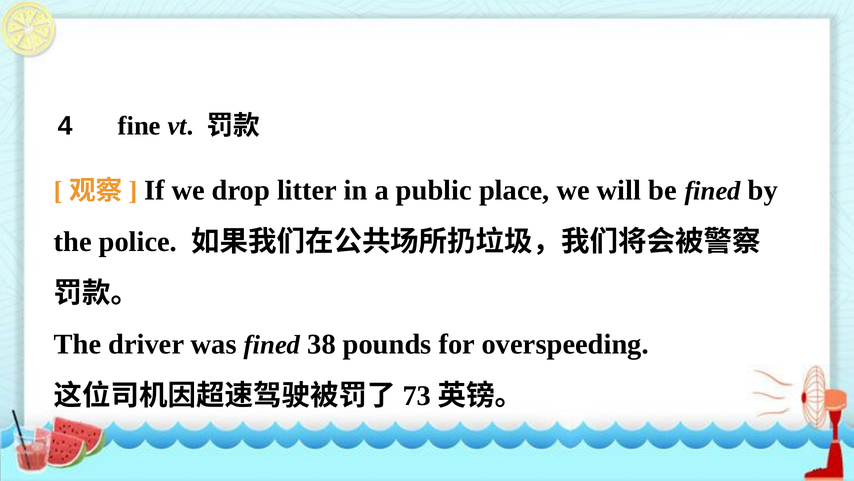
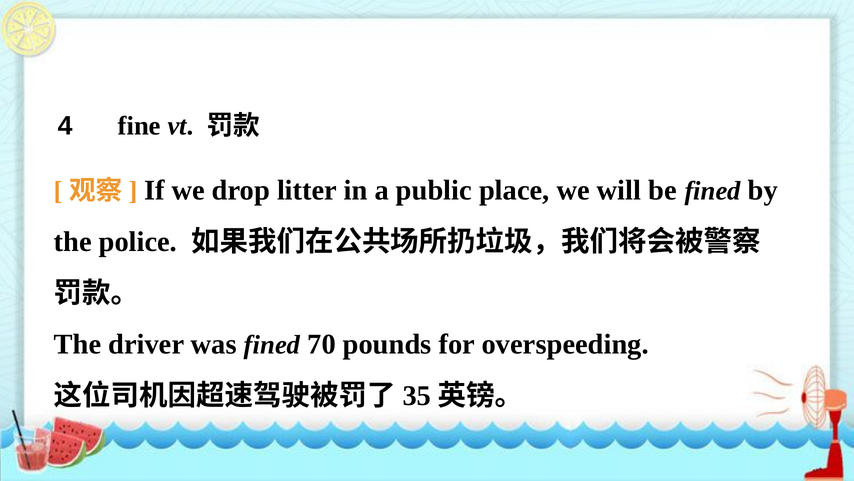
38: 38 -> 70
73: 73 -> 35
